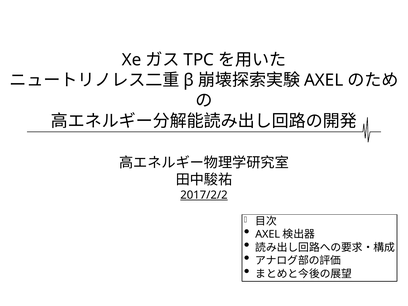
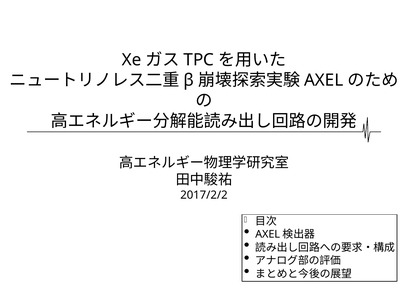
2017/2/2 underline: present -> none
